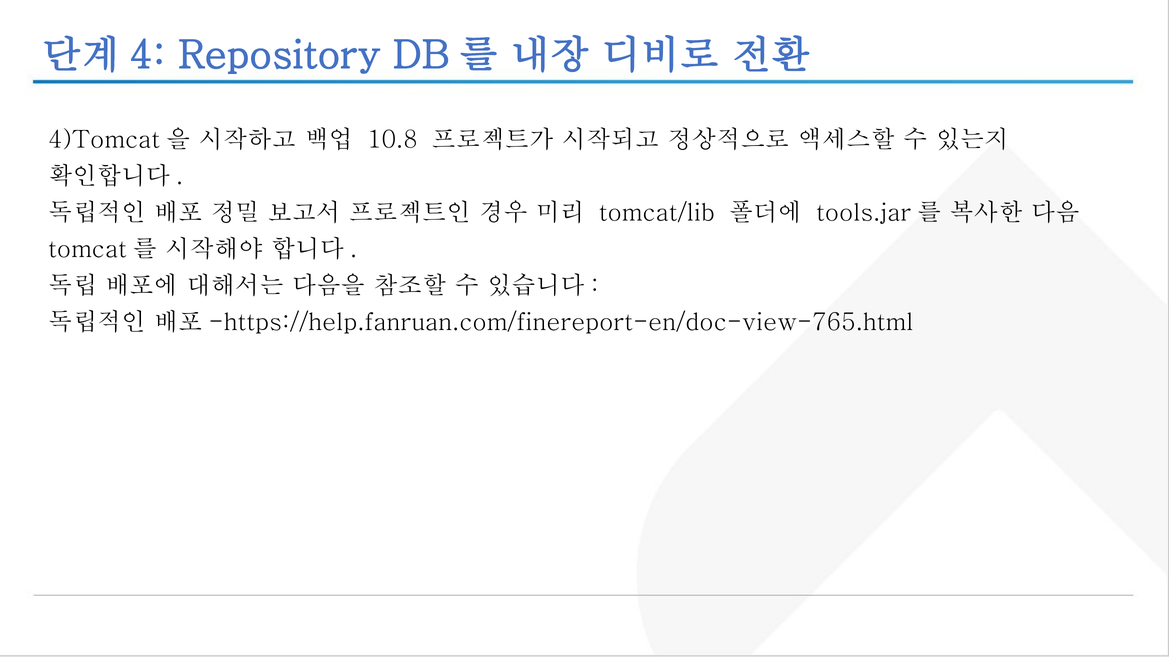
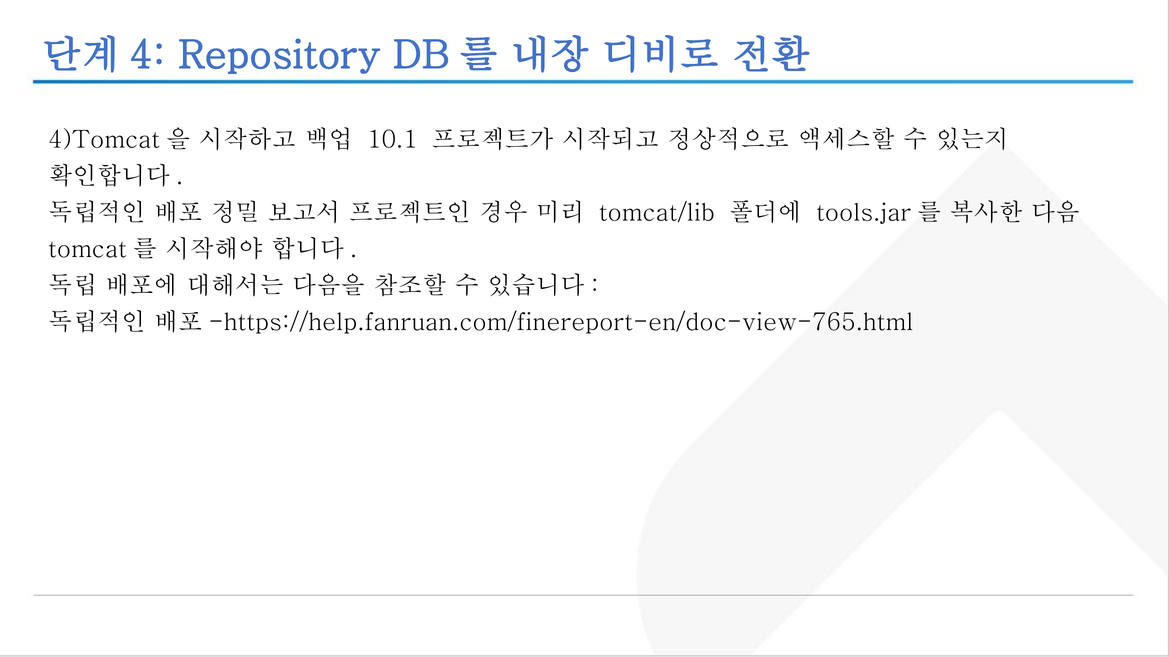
10.8: 10.8 -> 10.1
